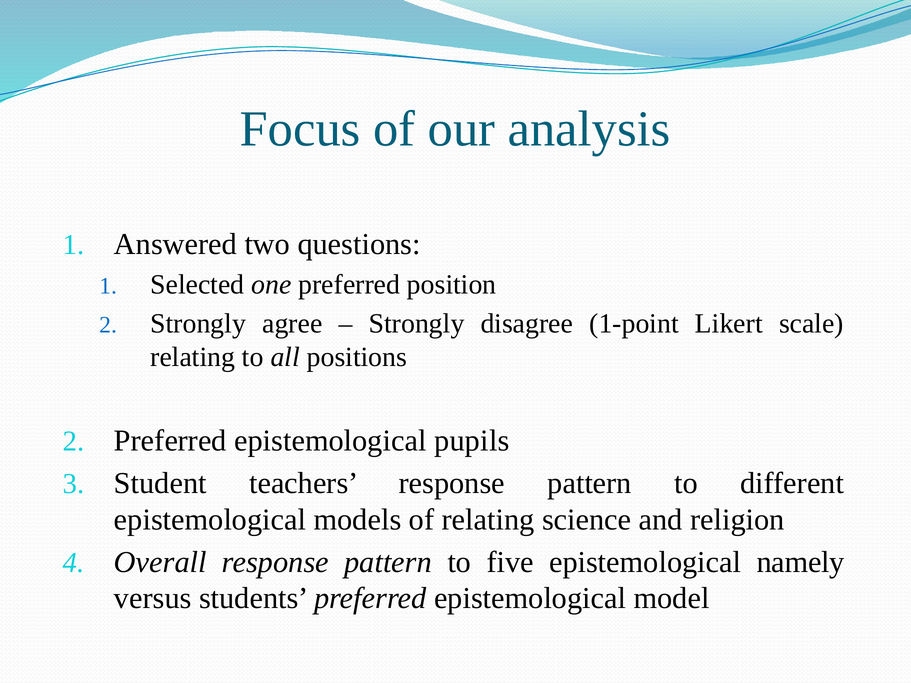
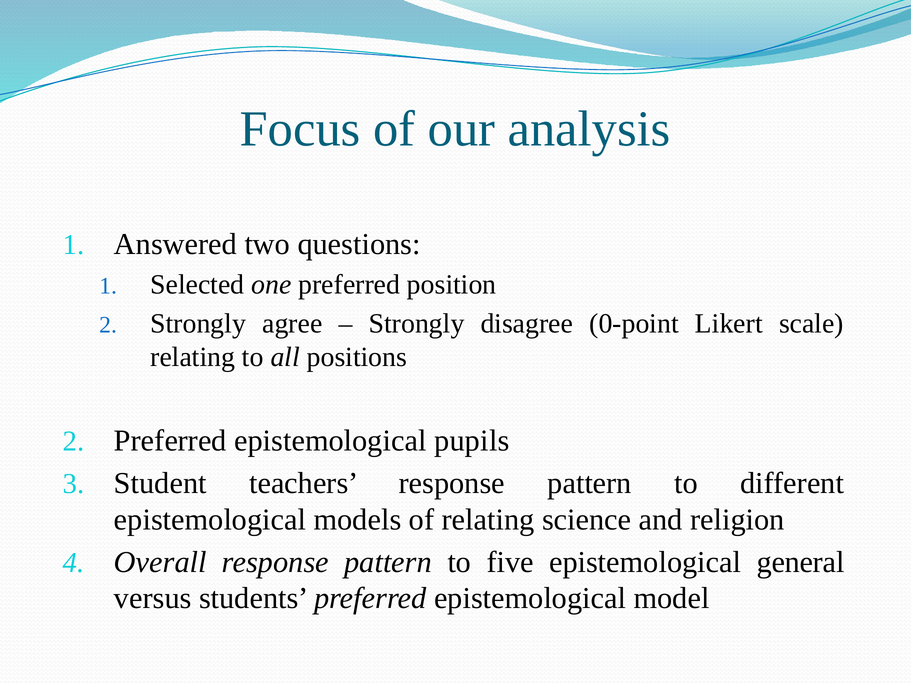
1-point: 1-point -> 0-point
namely: namely -> general
